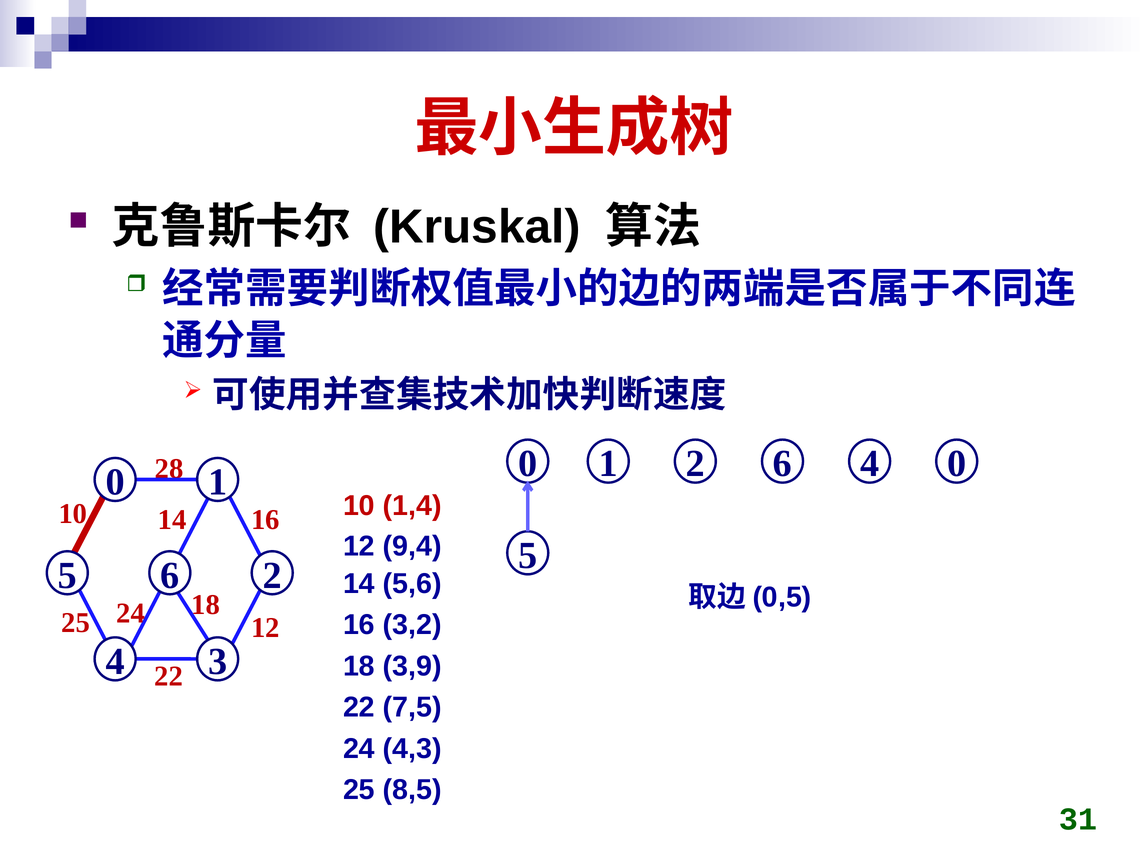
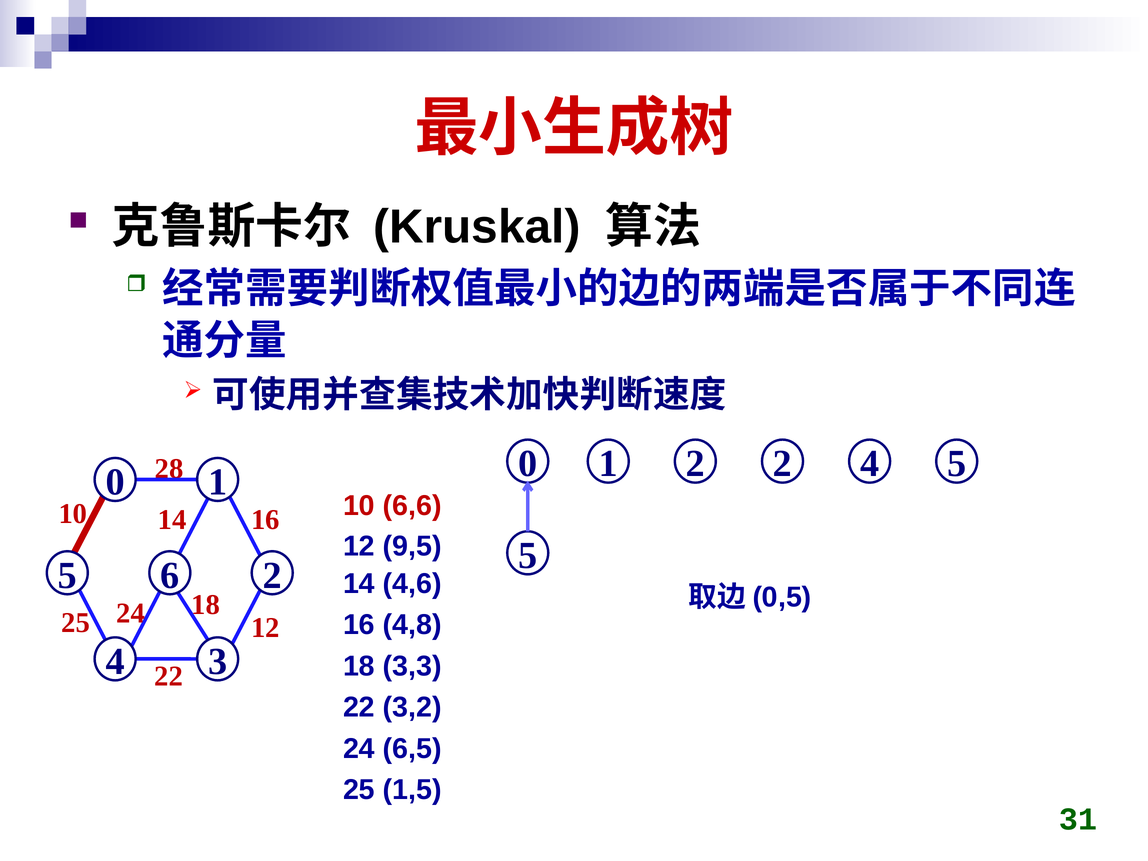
1 6: 6 -> 2
4 0: 0 -> 5
1,4: 1,4 -> 6,6
9,4: 9,4 -> 9,5
5,6: 5,6 -> 4,6
3,2: 3,2 -> 4,8
3,9: 3,9 -> 3,3
7,5: 7,5 -> 3,2
4,3: 4,3 -> 6,5
8,5: 8,5 -> 1,5
